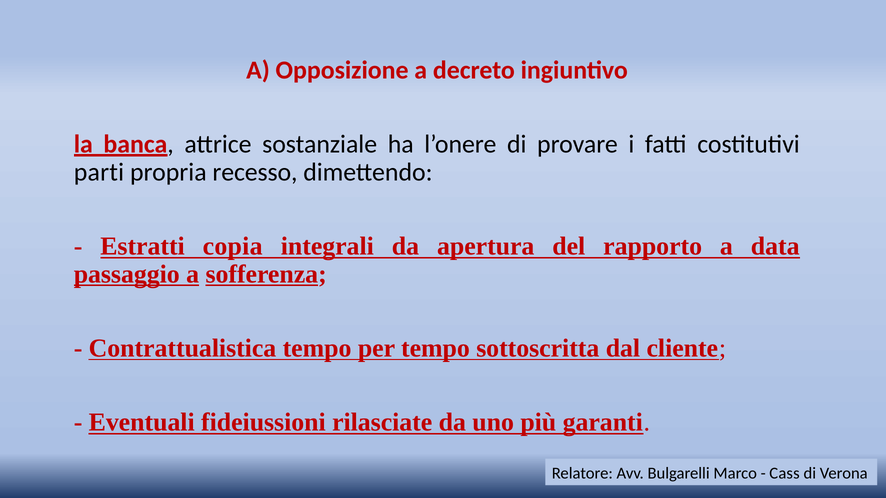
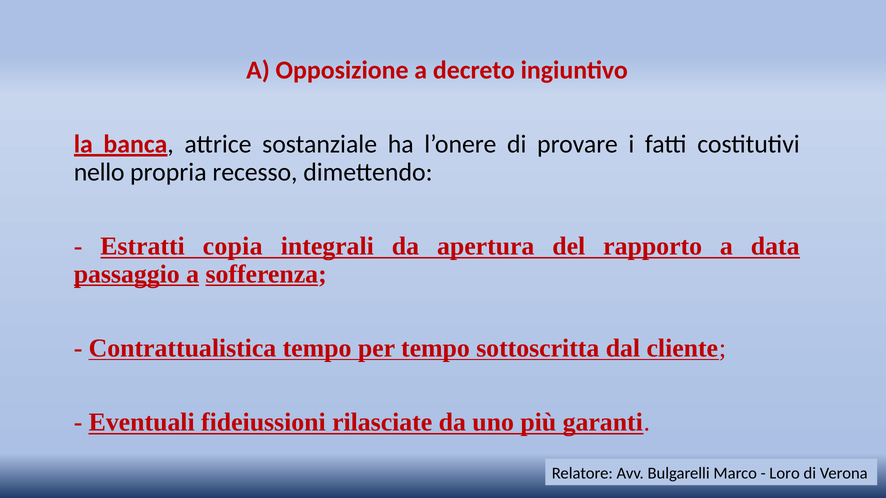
parti: parti -> nello
Cass: Cass -> Loro
